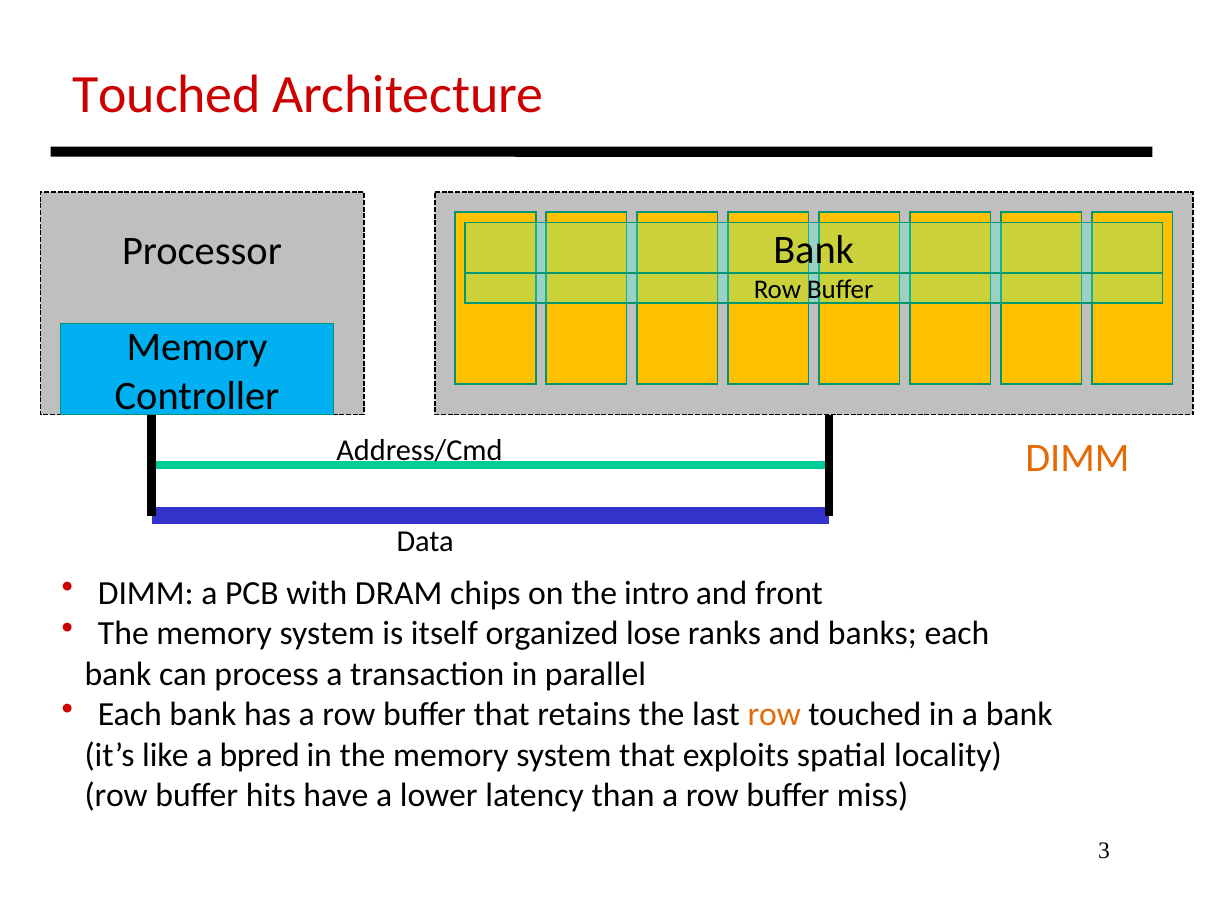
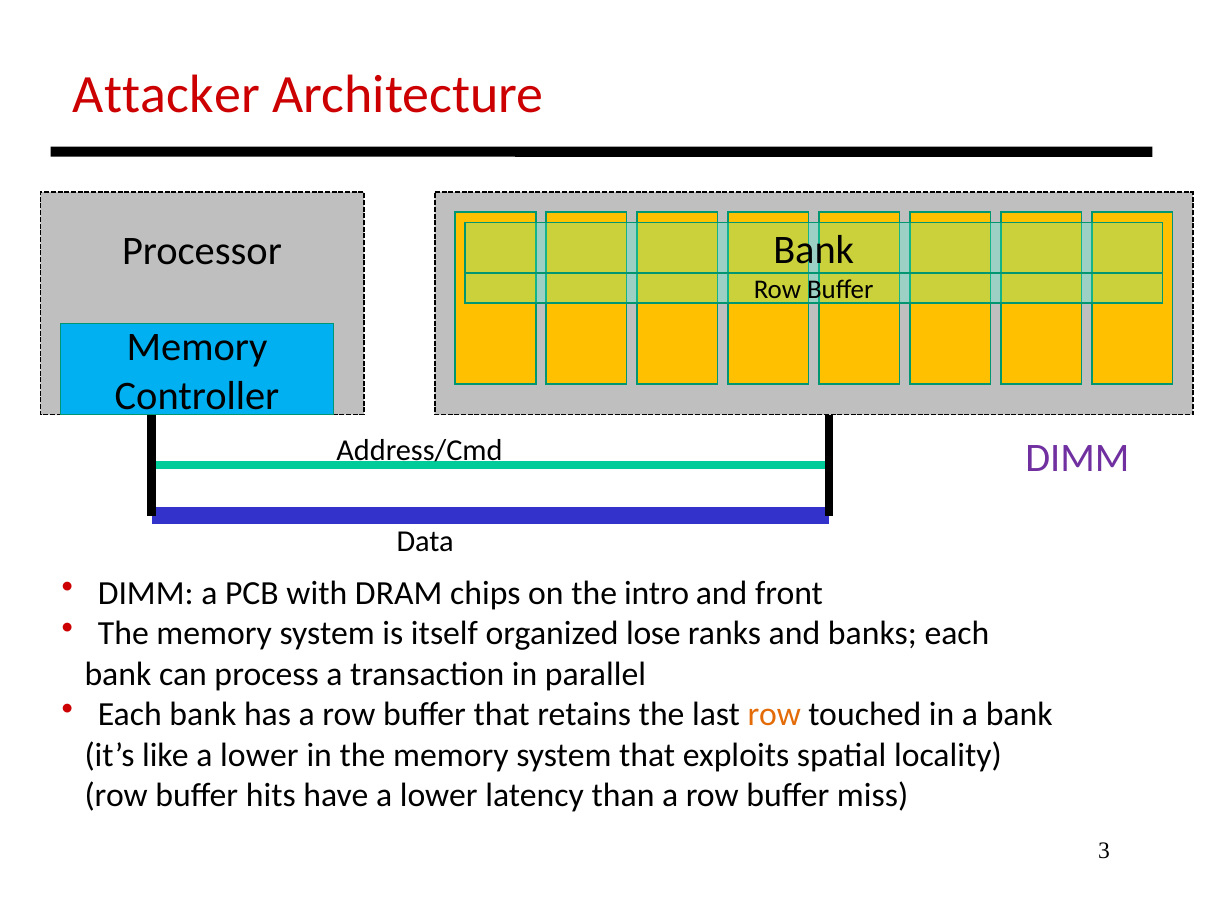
Touched at (167, 95): Touched -> Attacker
DIMM at (1077, 458) colour: orange -> purple
like a bpred: bpred -> lower
